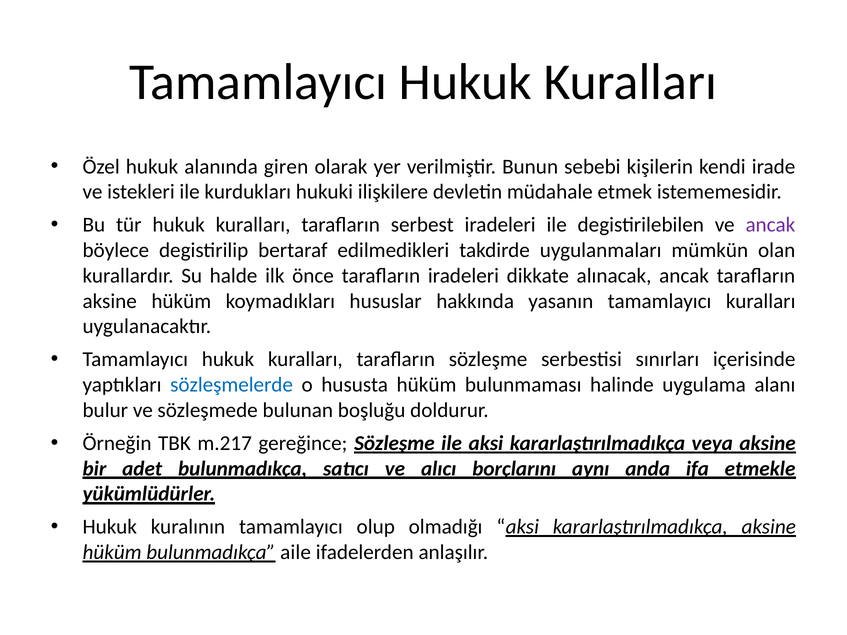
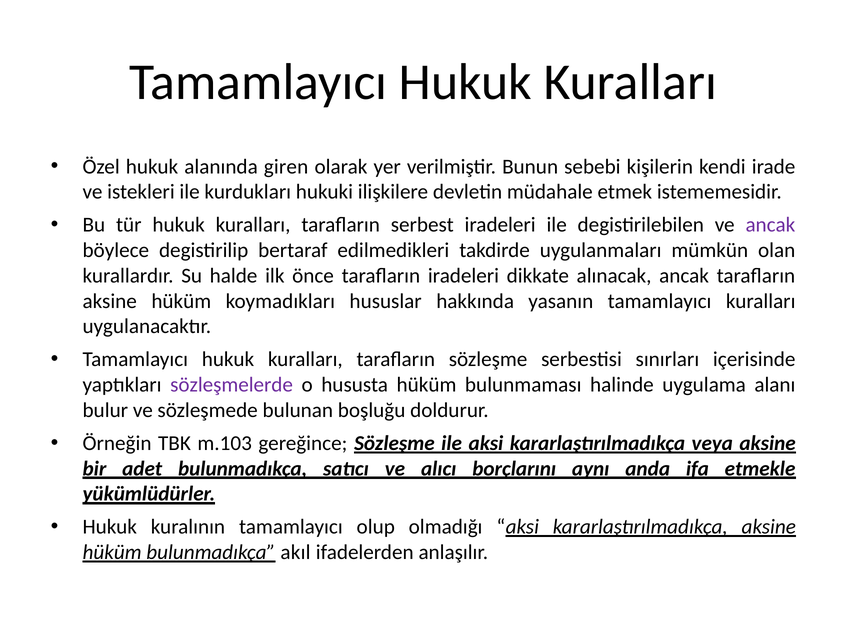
sözleşmelerde colour: blue -> purple
m.217: m.217 -> m.103
aile: aile -> akıl
